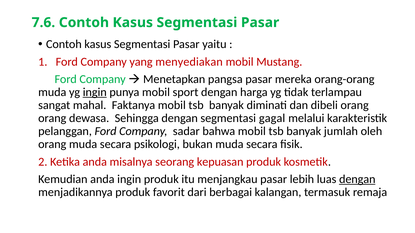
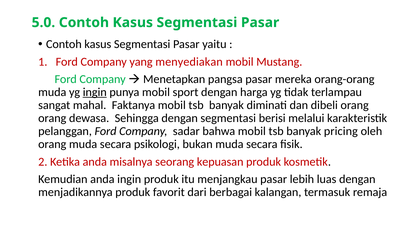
7.6: 7.6 -> 5.0
gagal: gagal -> berisi
jumlah: jumlah -> pricing
dengan at (357, 179) underline: present -> none
